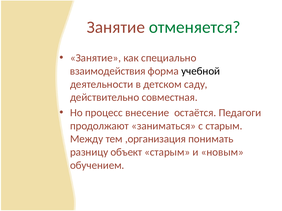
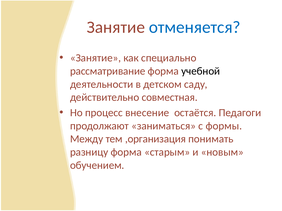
отменяется colour: green -> blue
взаимодействия: взаимодействия -> рассматривание
с старым: старым -> формы
разницу объект: объект -> форма
